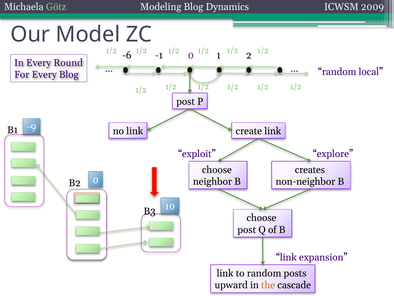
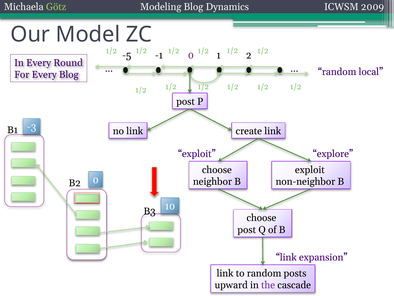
-6: -6 -> -5
-9: -9 -> -3
creates at (310, 170): creates -> exploit
the colour: orange -> purple
